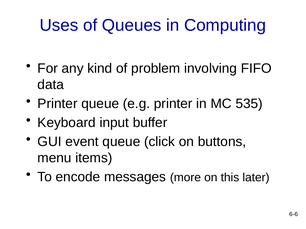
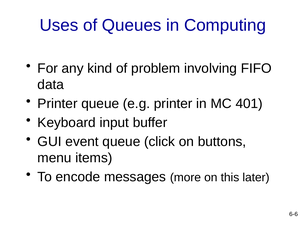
535: 535 -> 401
